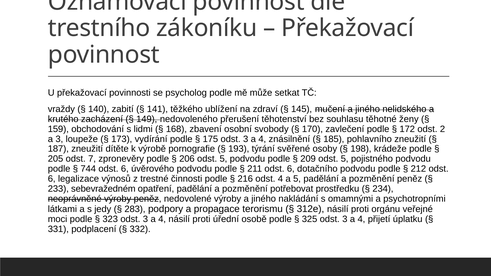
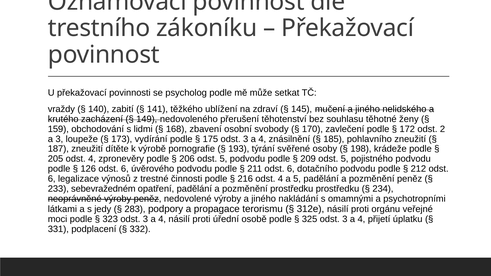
205 odst 7: 7 -> 4
744: 744 -> 126
pozměnění potřebovat: potřebovat -> prostředku
